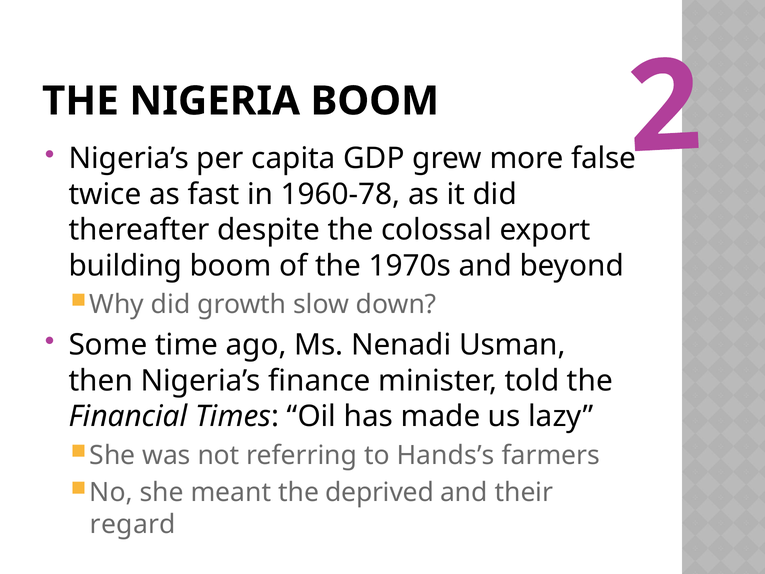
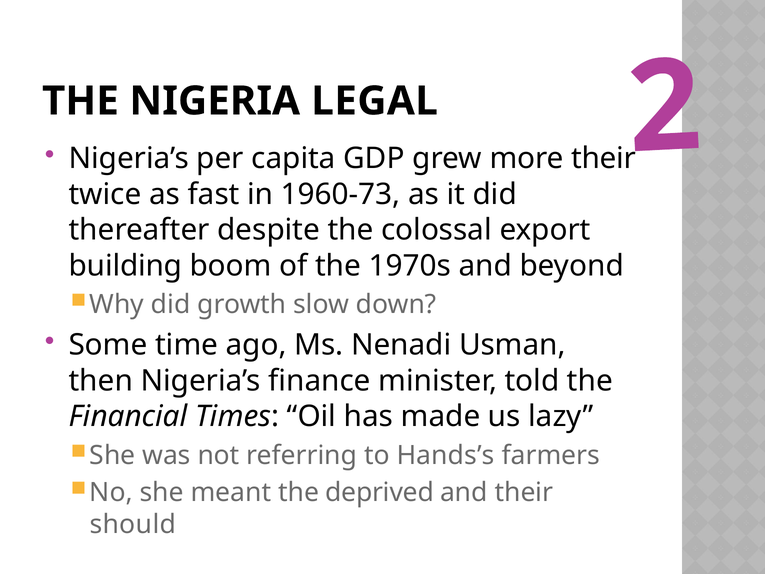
NIGERIA BOOM: BOOM -> LEGAL
more false: false -> their
1960-78: 1960-78 -> 1960-73
regard: regard -> should
